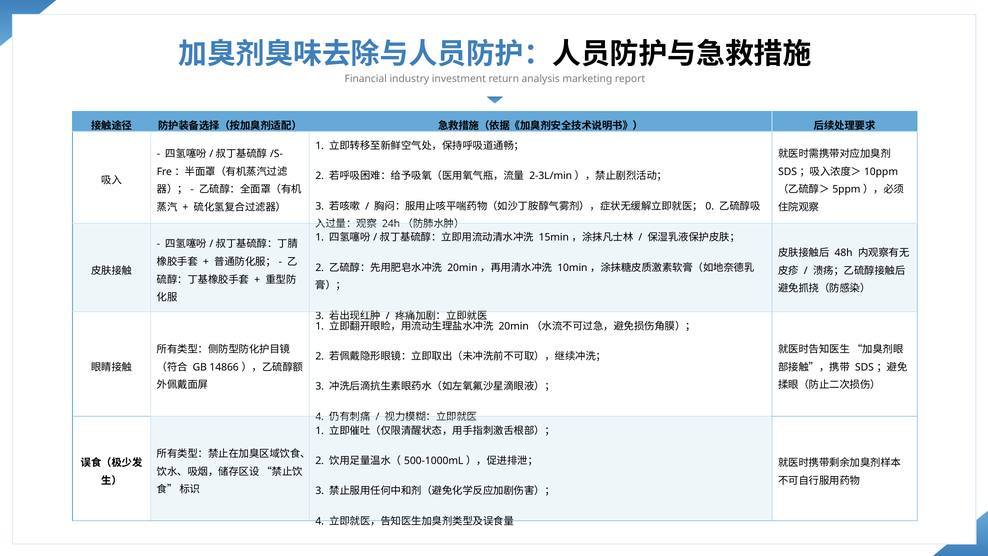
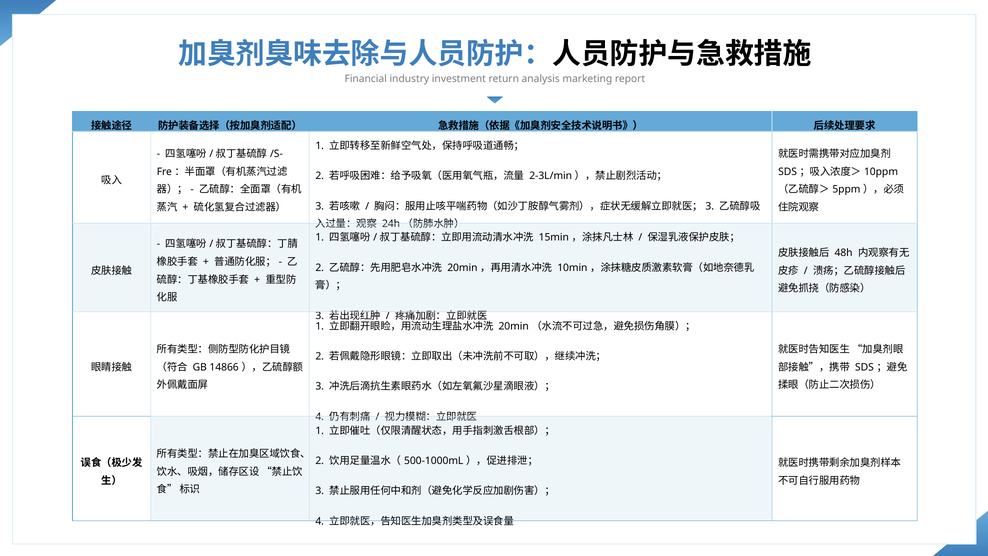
0 at (710, 206): 0 -> 3
